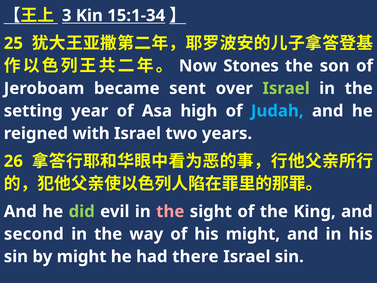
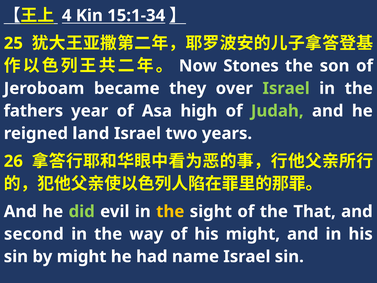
3: 3 -> 4
sent: sent -> they
setting: setting -> fathers
Judah colour: light blue -> light green
with: with -> land
the at (170, 211) colour: pink -> yellow
King: King -> That
there: there -> name
